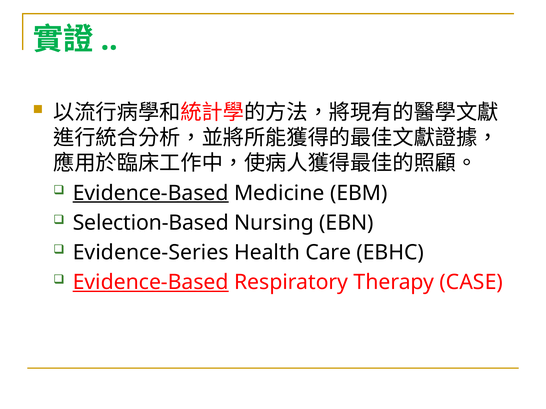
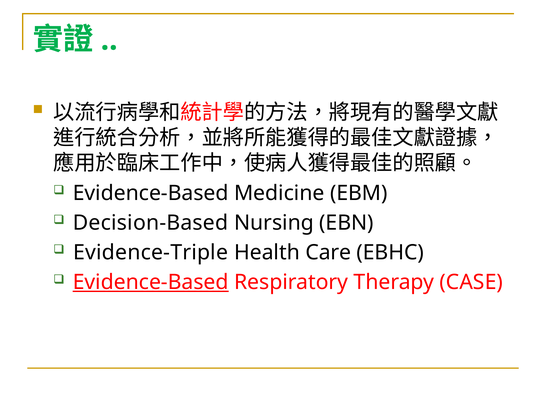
Evidence-Based at (151, 193) underline: present -> none
Selection-Based: Selection-Based -> Decision-Based
Evidence-Series: Evidence-Series -> Evidence-Triple
